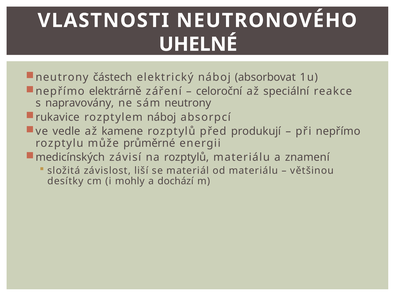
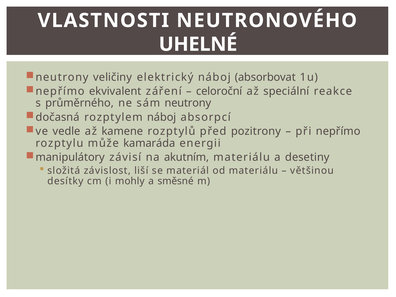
částech: částech -> veličiny
elektrárně: elektrárně -> ekvivalent
napravovány: napravovány -> průměrného
rukavice: rukavice -> dočasná
produkují: produkují -> pozitrony
průměrné: průměrné -> kamaráda
medicínských: medicínských -> manipulátory
na rozptylů: rozptylů -> akutním
znamení: znamení -> desetiny
dochází: dochází -> směsné
